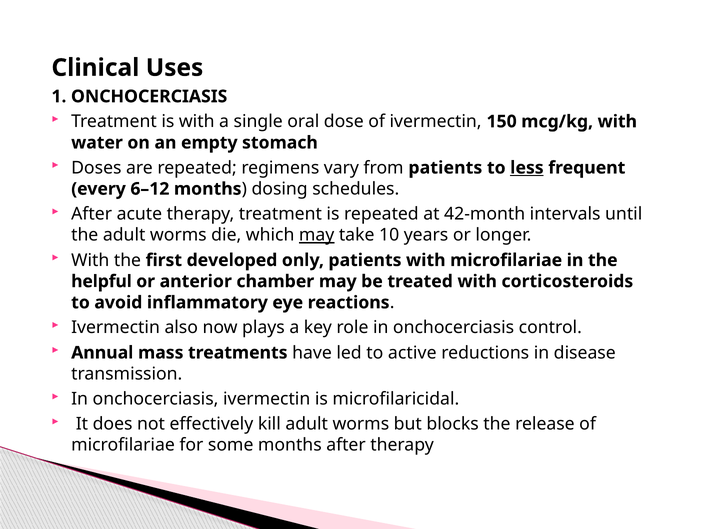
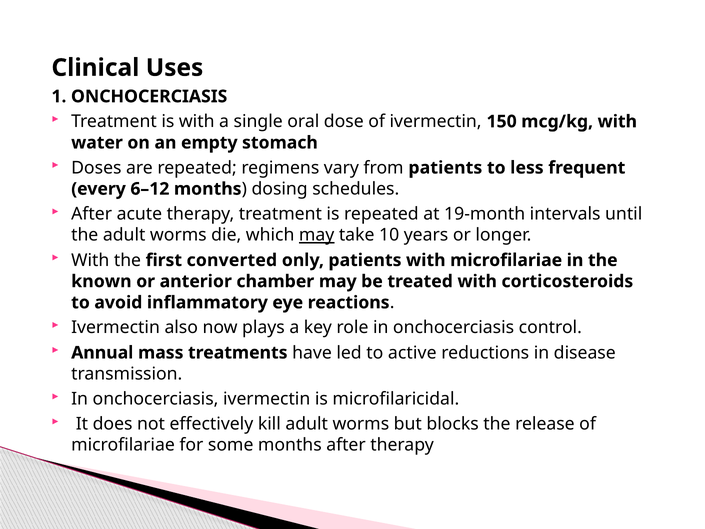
less underline: present -> none
42-month: 42-month -> 19-month
developed: developed -> converted
helpful: helpful -> known
